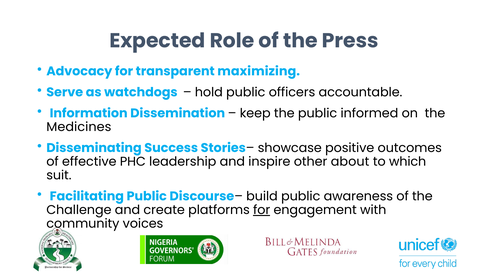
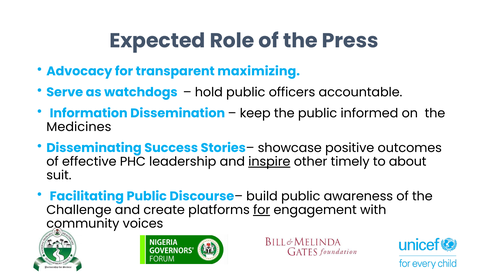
inspire underline: none -> present
about: about -> timely
which: which -> about
